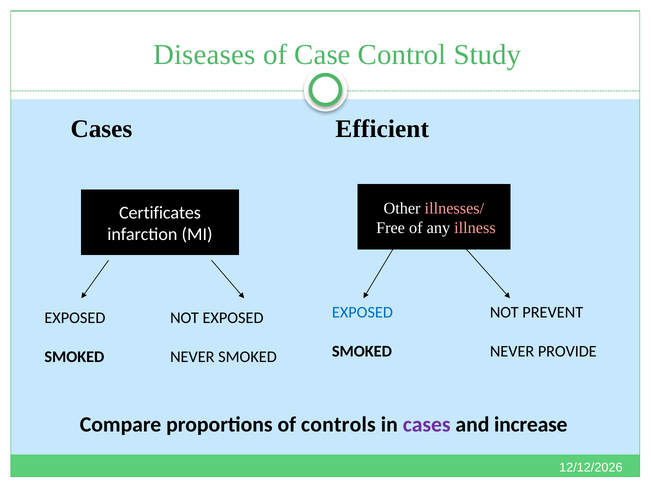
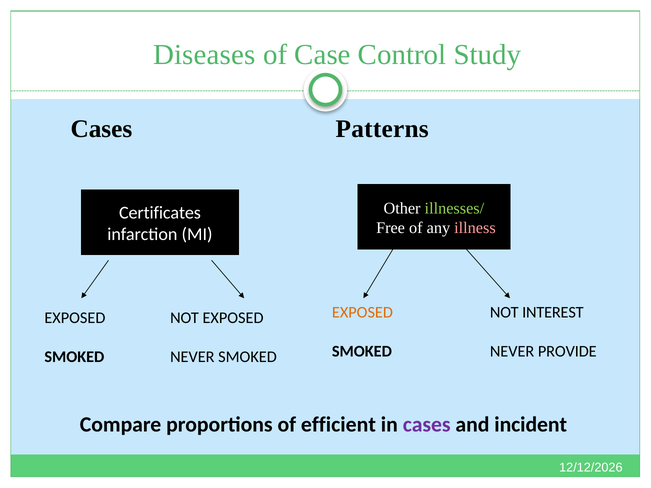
Efficient: Efficient -> Patterns
illnesses/ colour: pink -> light green
EXPOSED at (362, 312) colour: blue -> orange
PREVENT: PREVENT -> INTEREST
controls: controls -> efficient
increase: increase -> incident
